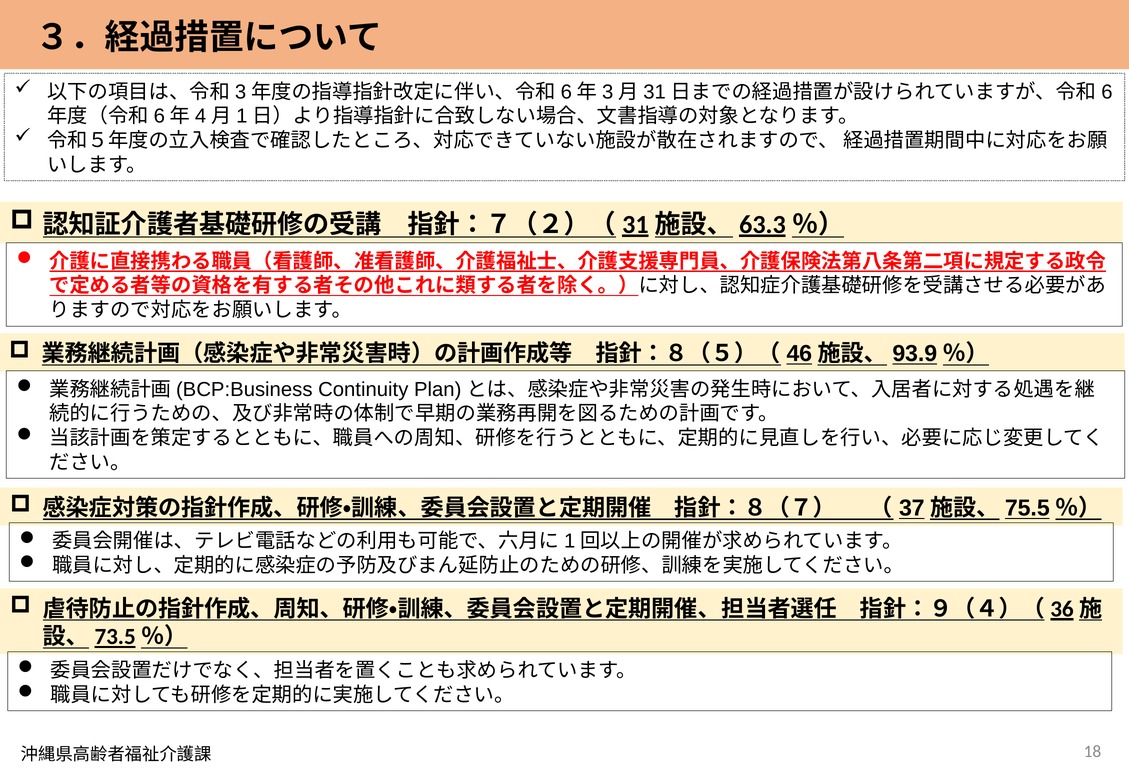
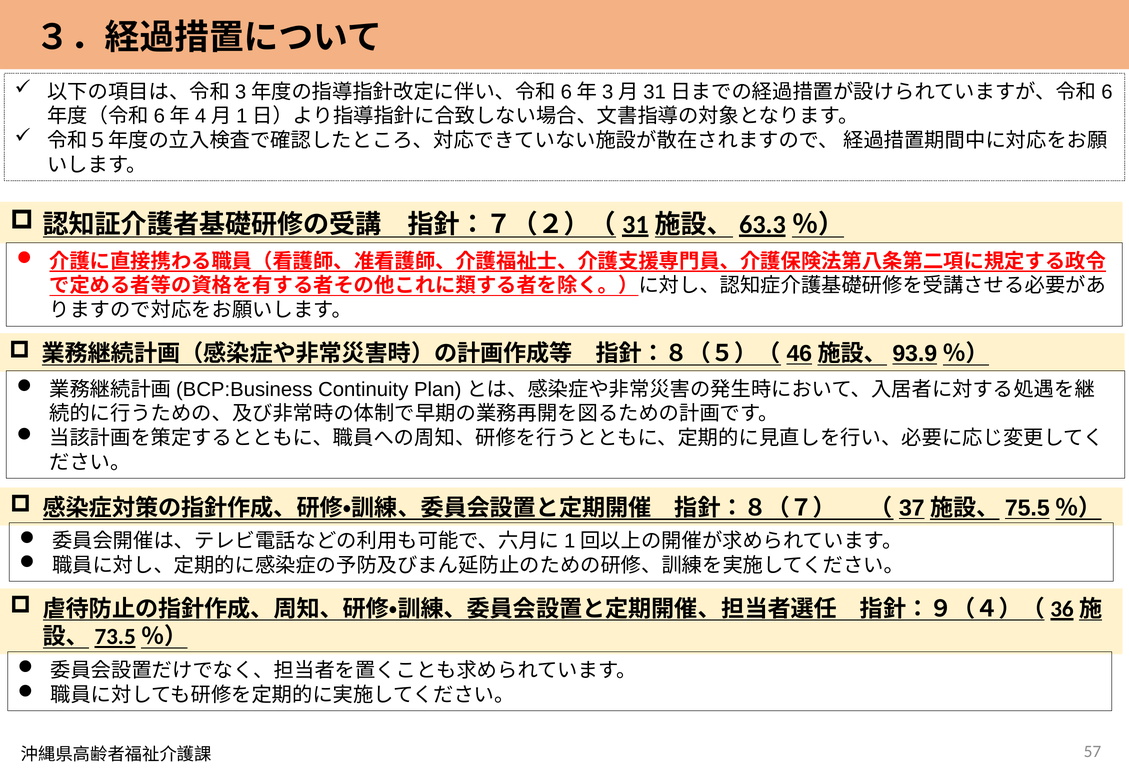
18: 18 -> 57
